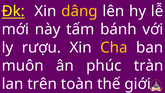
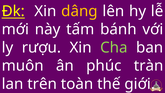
Cha colour: yellow -> light green
